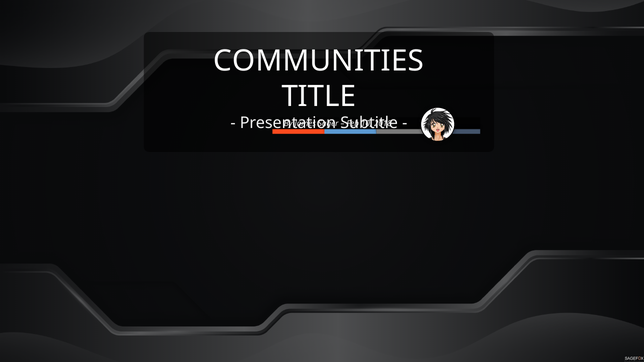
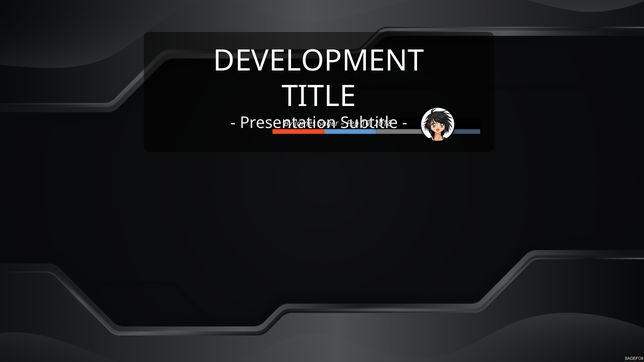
COMMUNITIES: COMMUNITIES -> DEVELOPMENT
